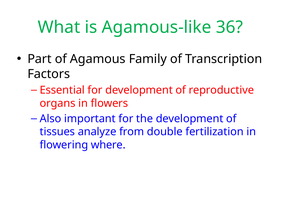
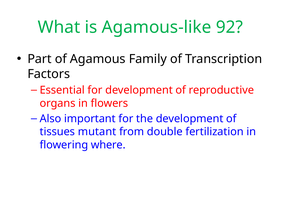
36: 36 -> 92
analyze: analyze -> mutant
